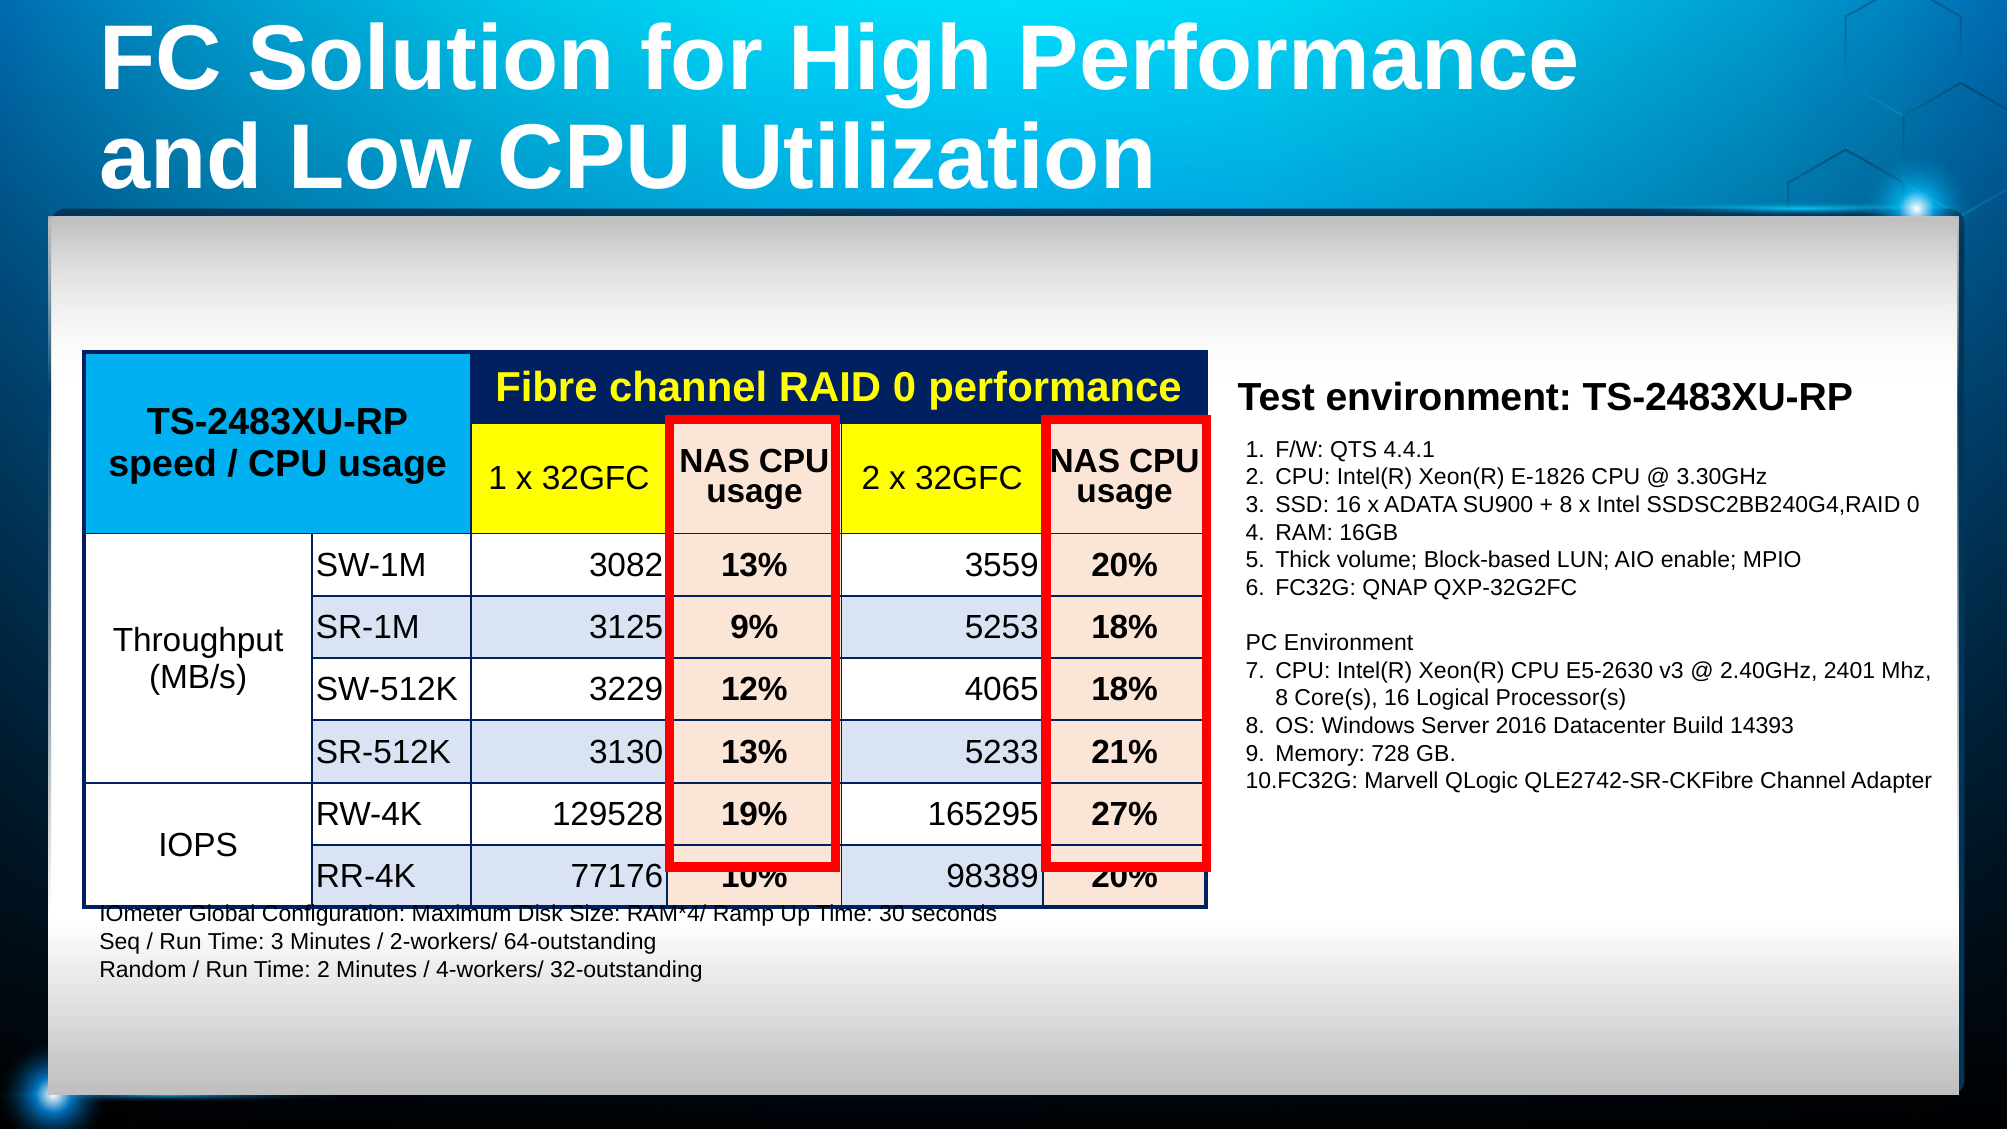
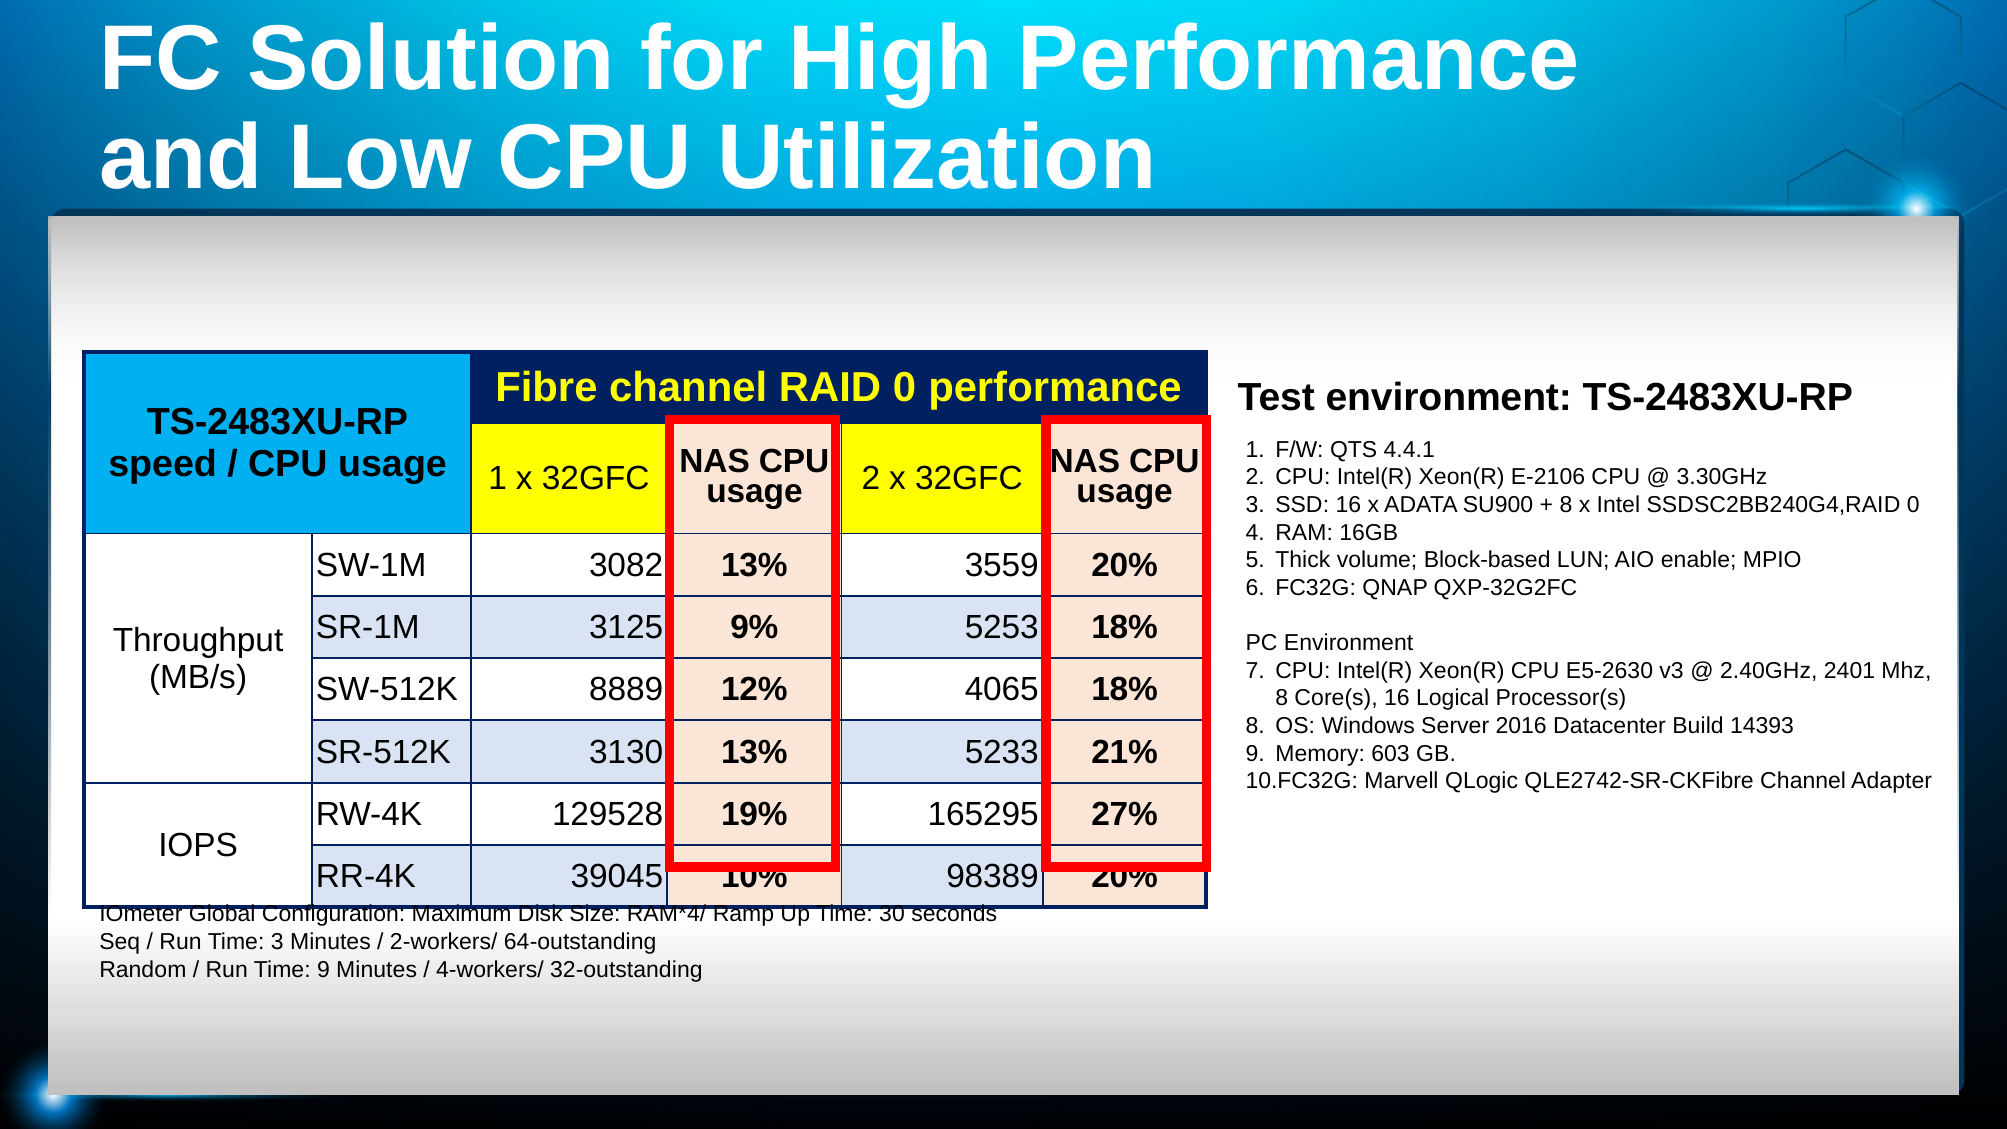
E-1826: E-1826 -> E-2106
3229: 3229 -> 8889
728: 728 -> 603
77176: 77176 -> 39045
Time 2: 2 -> 9
